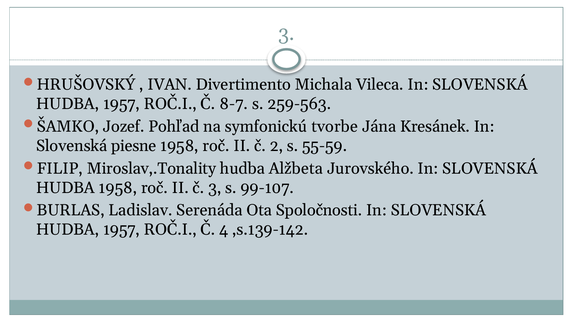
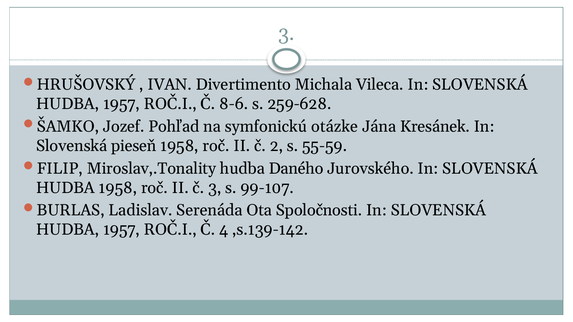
8-7: 8-7 -> 8-6
259-563: 259-563 -> 259-628
tvorbe: tvorbe -> otázke
piesne: piesne -> pieseň
Alžbeta: Alžbeta -> Daného
